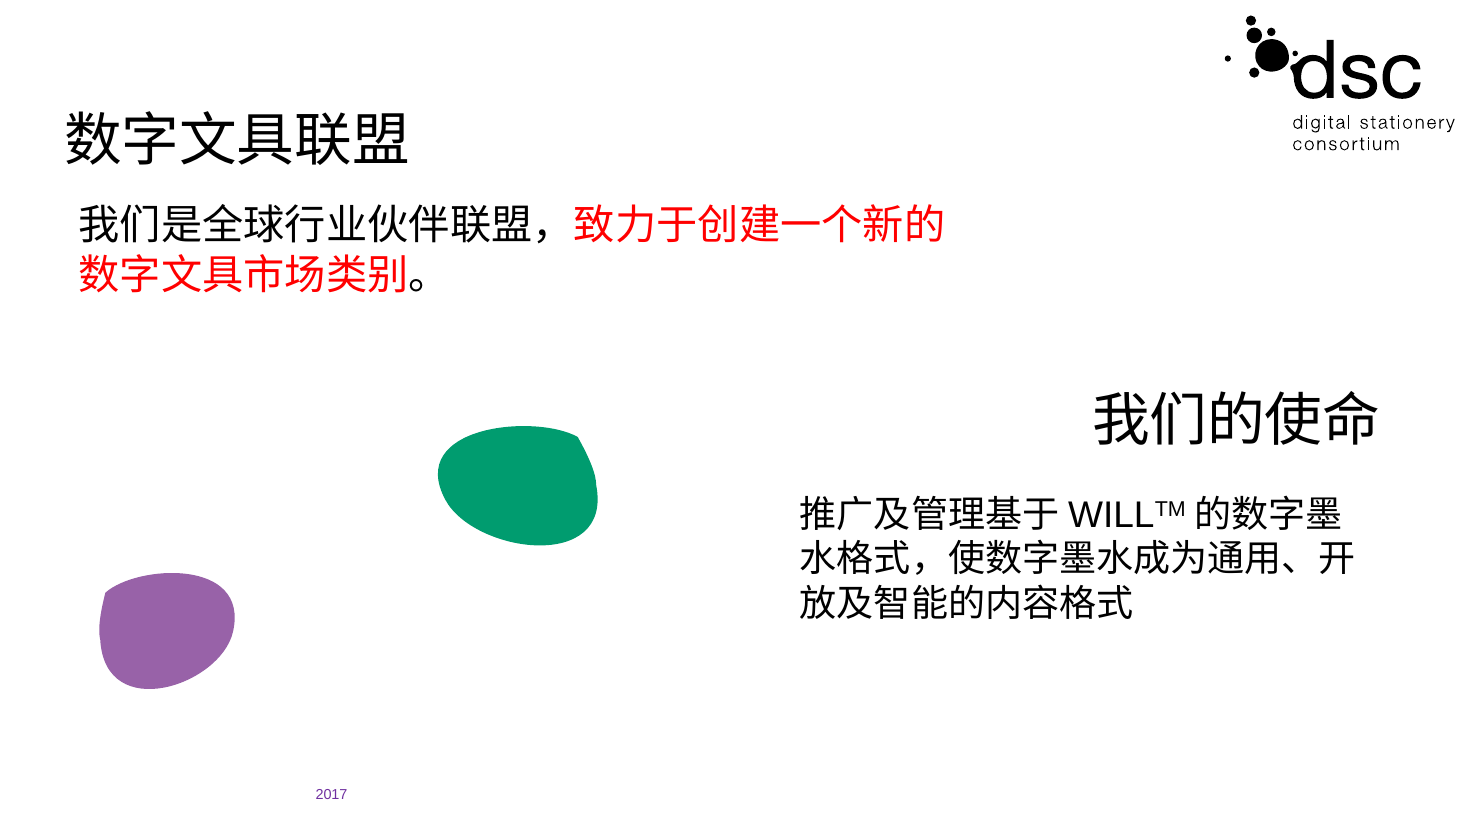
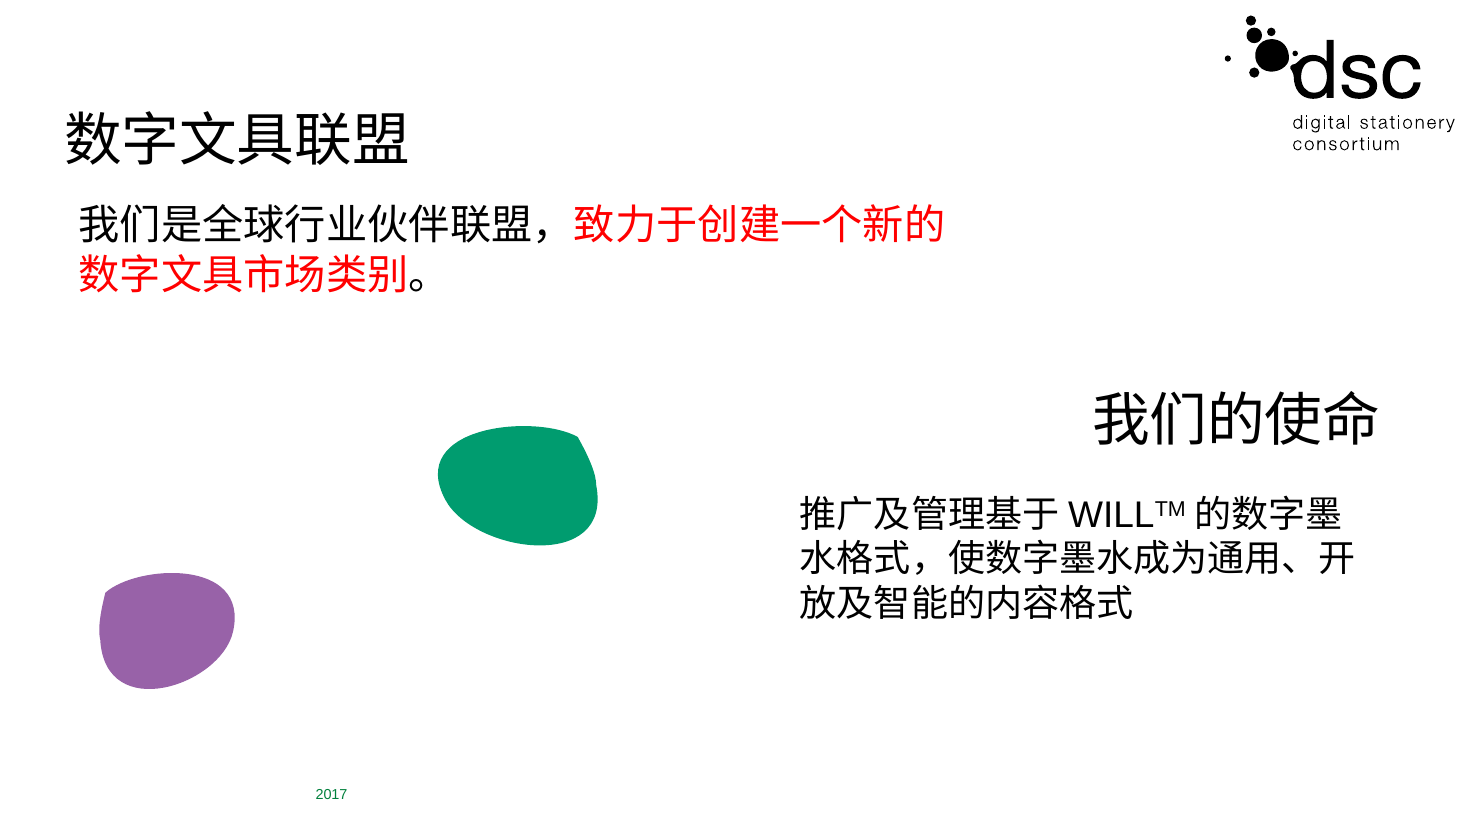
2017 colour: purple -> green
